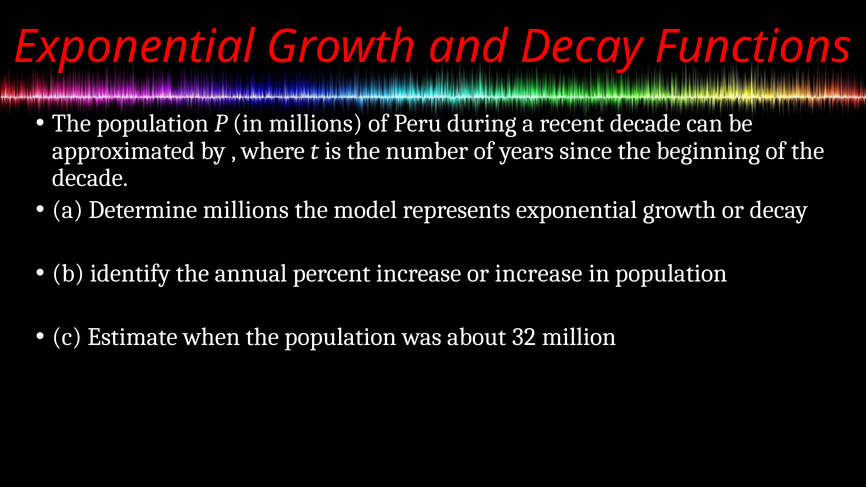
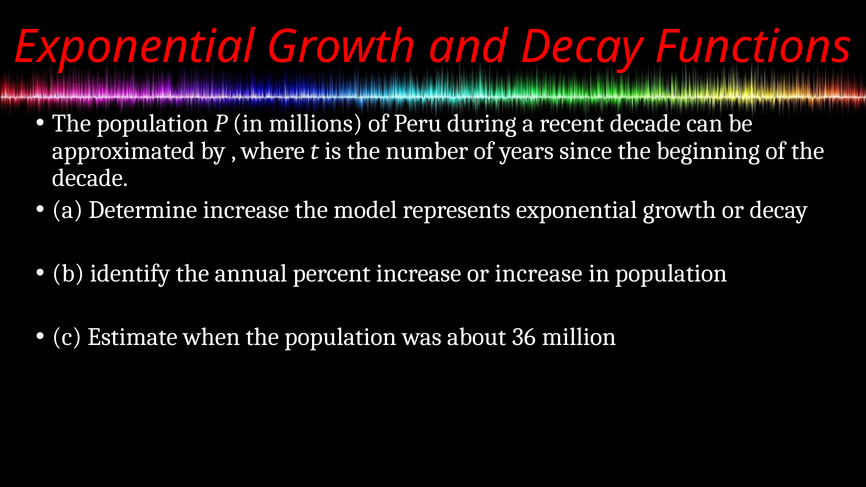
Determine millions: millions -> increase
32: 32 -> 36
